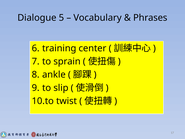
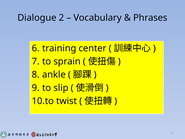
5: 5 -> 2
